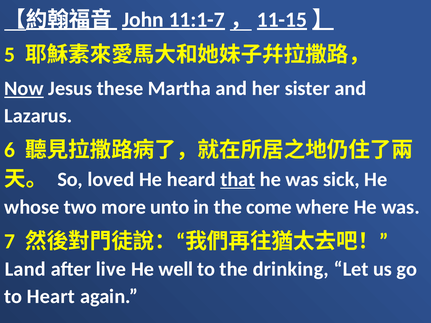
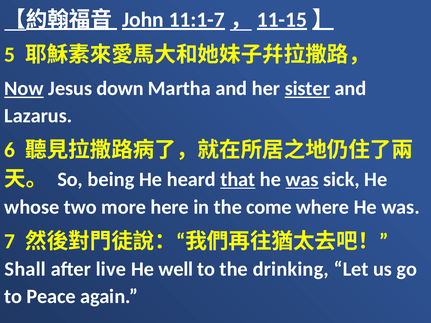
these: these -> down
sister underline: none -> present
loved: loved -> being
was at (302, 180) underline: none -> present
unto: unto -> here
Land: Land -> Shall
Heart: Heart -> Peace
